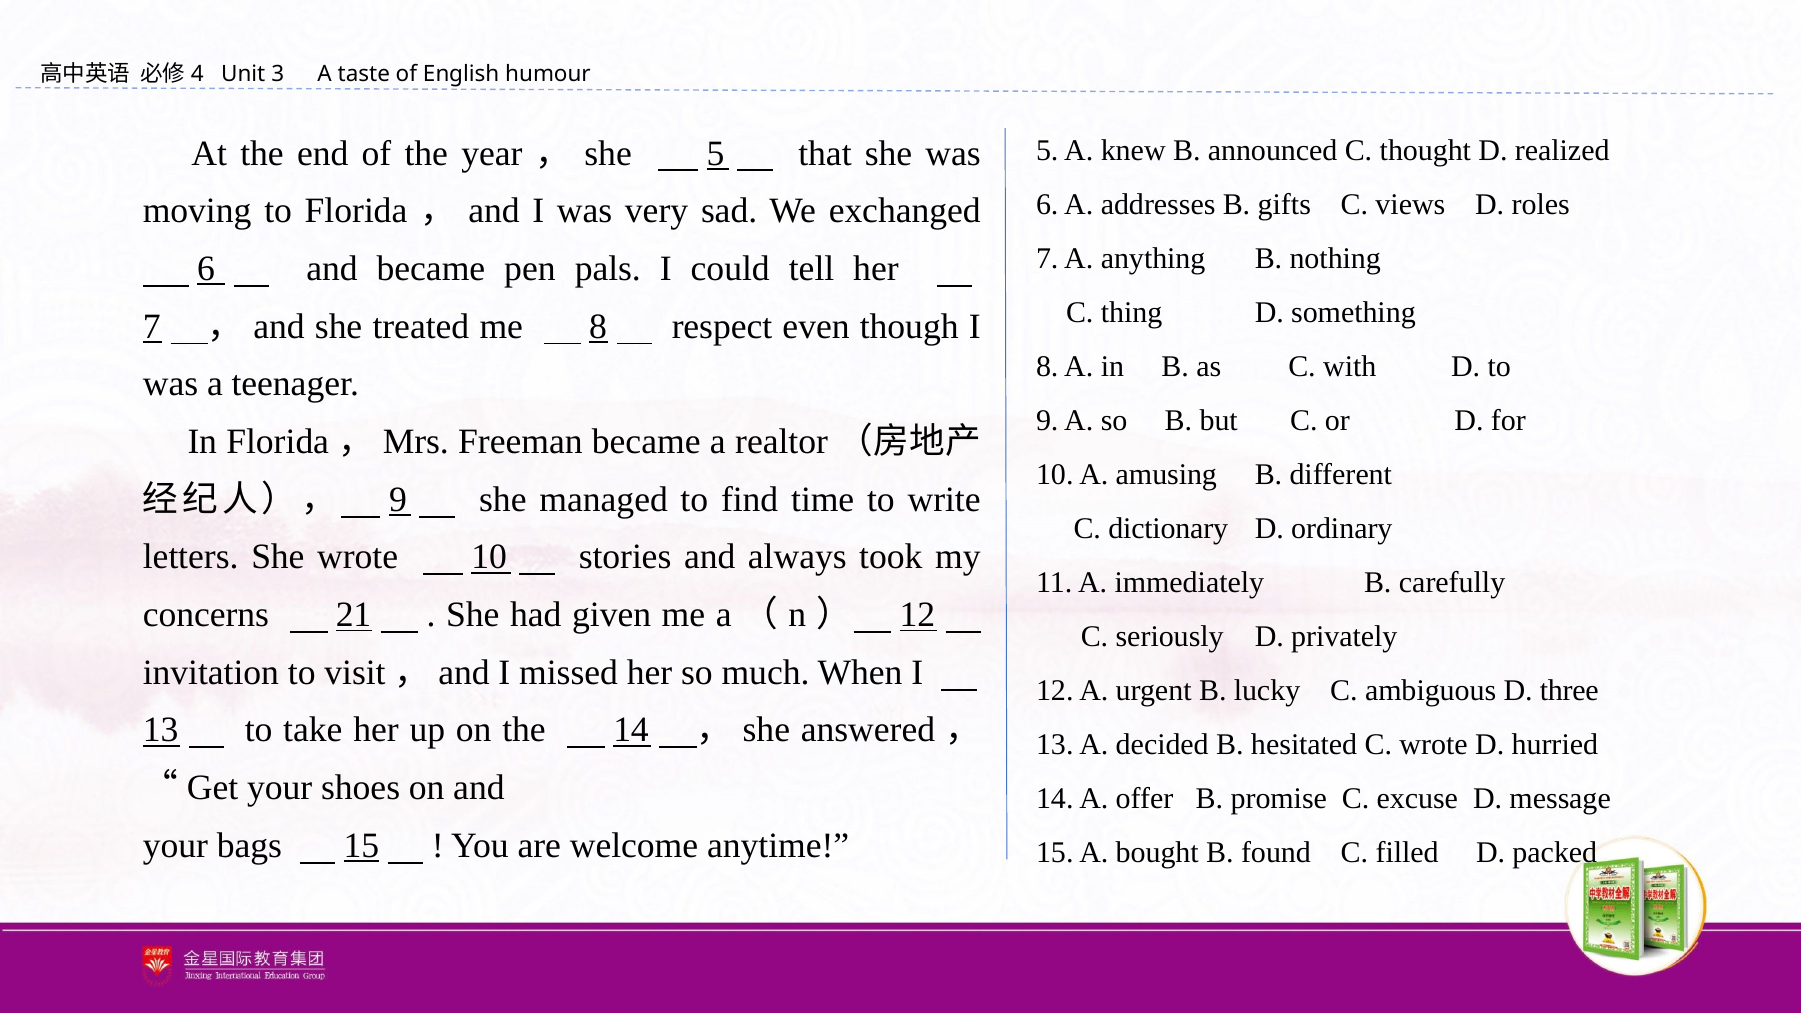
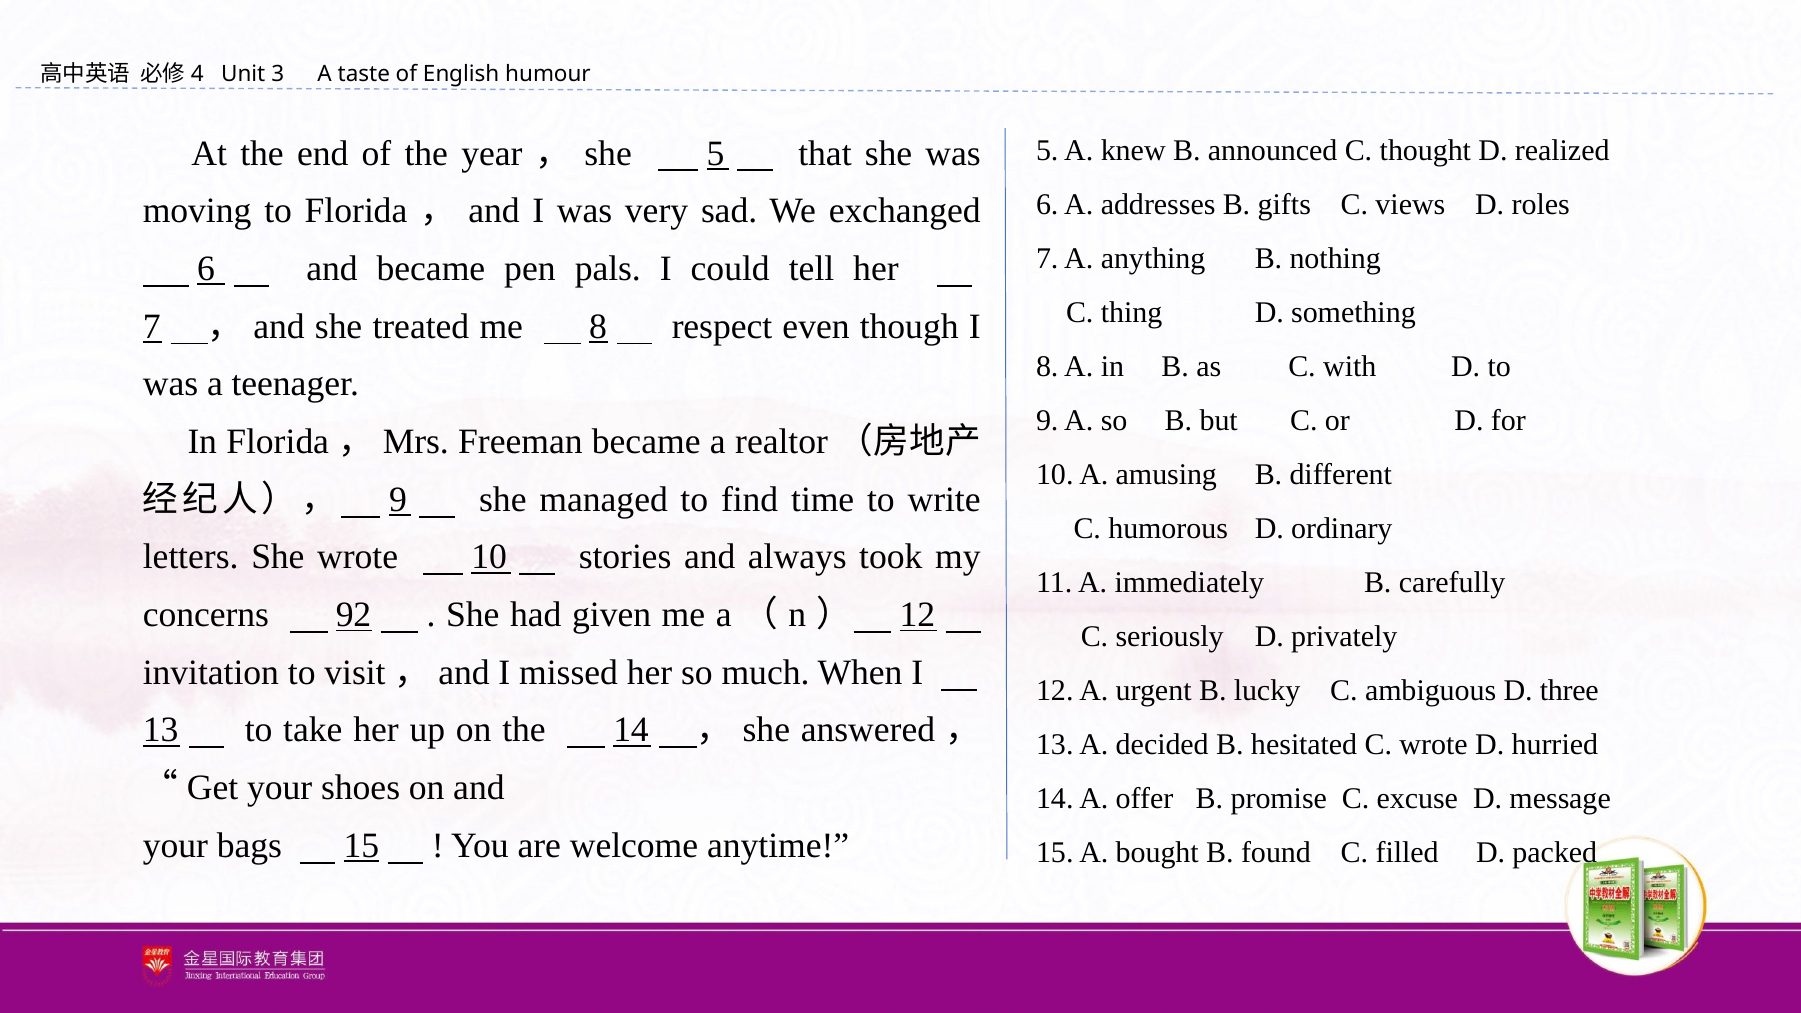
dictionary: dictionary -> humorous
21: 21 -> 92
